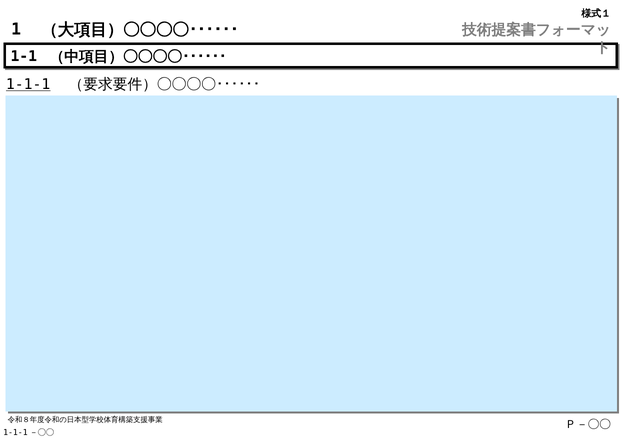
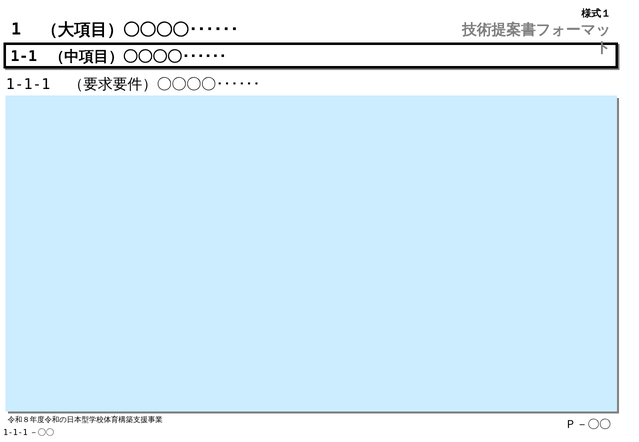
1-1-1 underline: present -> none
